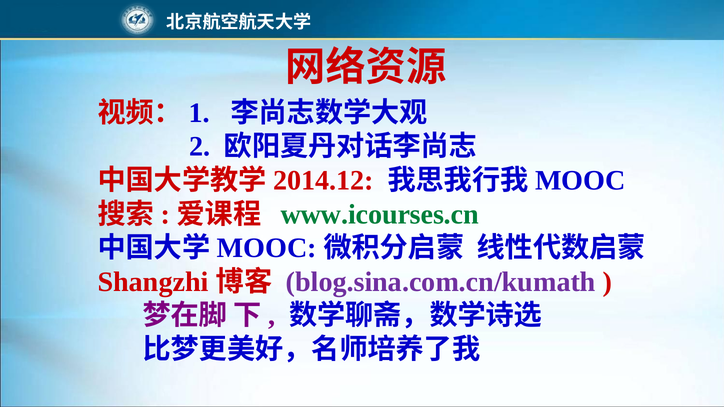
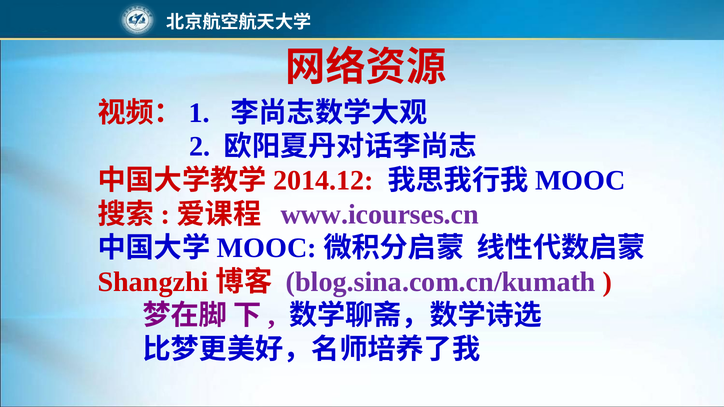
www.icourses.cn colour: green -> purple
